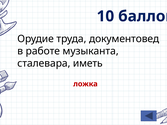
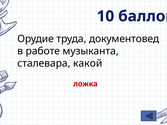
иметь: иметь -> какой
